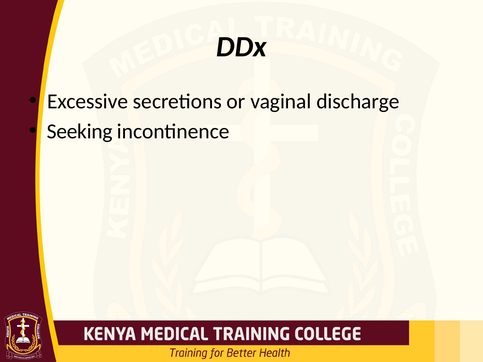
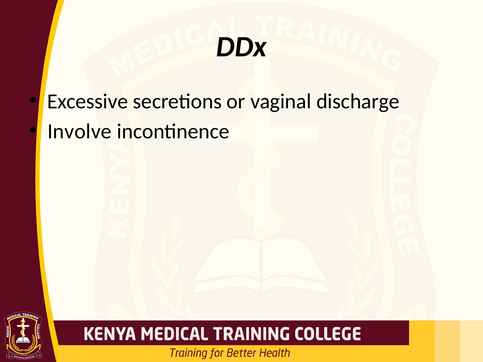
Seeking: Seeking -> Involve
